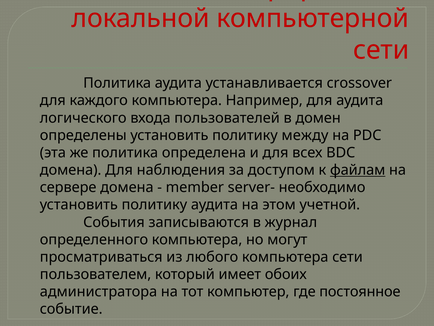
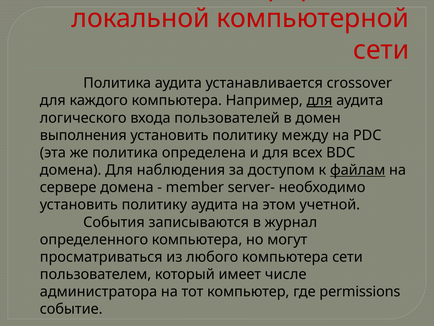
для at (319, 100) underline: none -> present
определены: определены -> выполнения
обоих: обоих -> числе
постоянное: постоянное -> permissions
